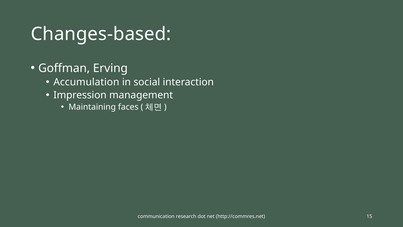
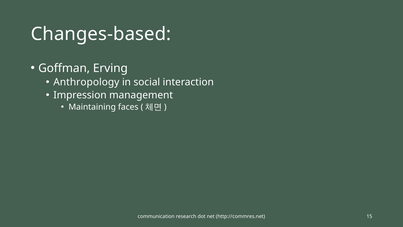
Accumulation: Accumulation -> Anthropology
